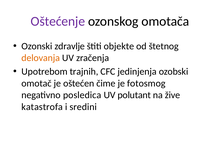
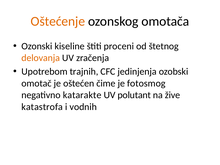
Oštećenje colour: purple -> orange
zdravlje: zdravlje -> kiseline
objekte: objekte -> proceni
posledica: posledica -> katarakte
sredini: sredini -> vodnih
